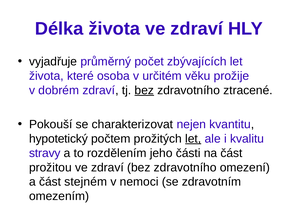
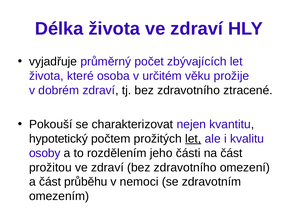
bez at (144, 90) underline: present -> none
stravy: stravy -> osoby
stejném: stejném -> průběhu
